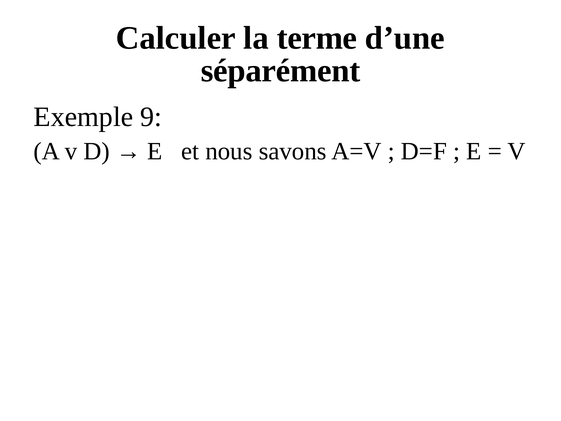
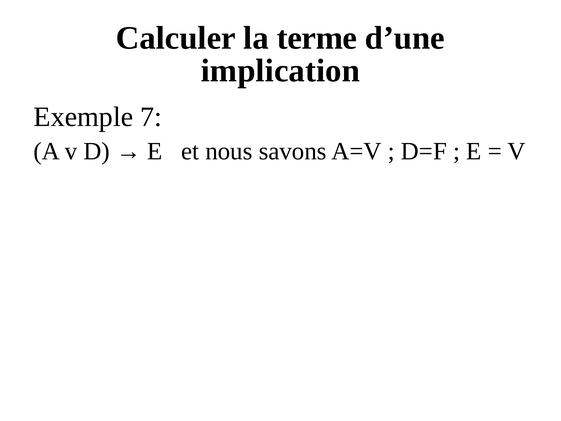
séparément: séparément -> implication
9: 9 -> 7
